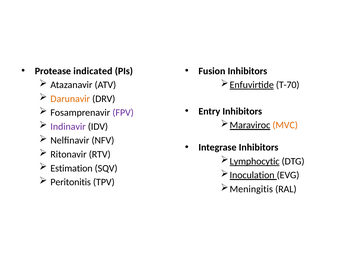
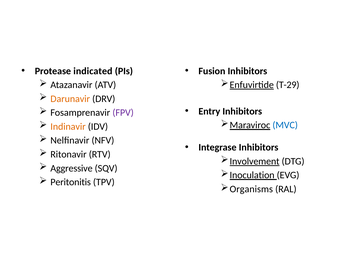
T-70: T-70 -> T-29
MVC colour: orange -> blue
Indinavir colour: purple -> orange
Lymphocytic: Lymphocytic -> Involvement
Estimation: Estimation -> Aggressive
Meningitis: Meningitis -> Organisms
